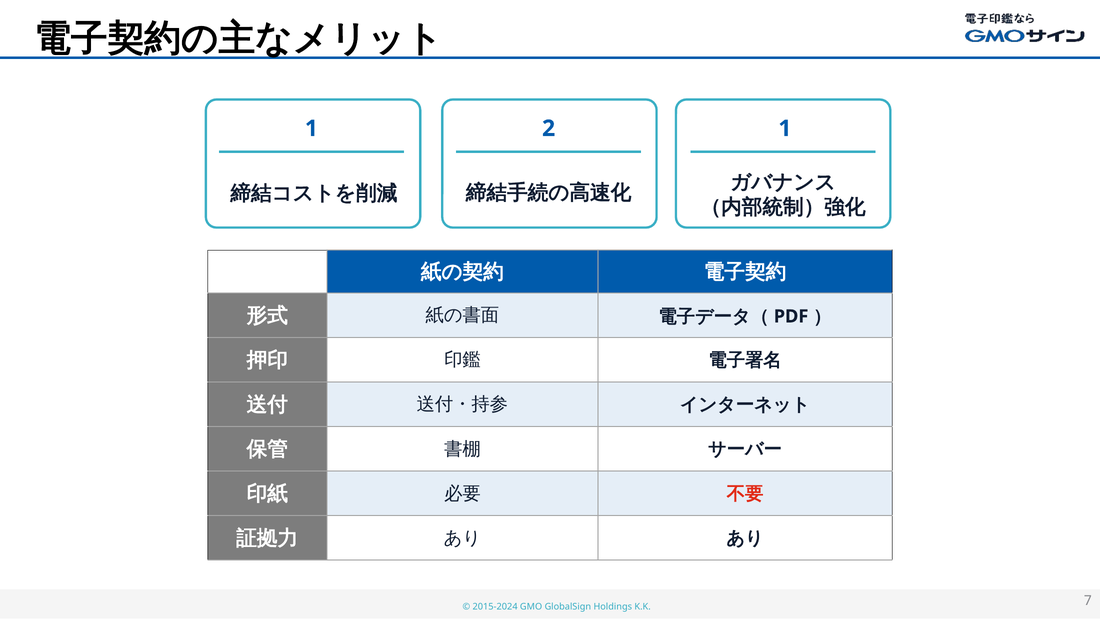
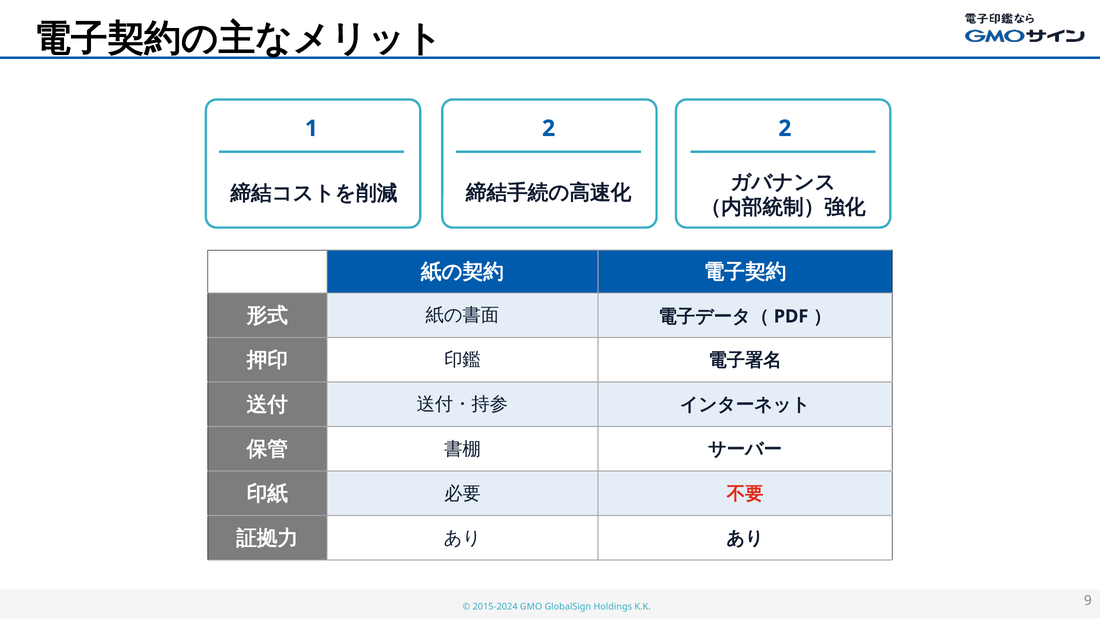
2 1: 1 -> 2
7: 7 -> 9
